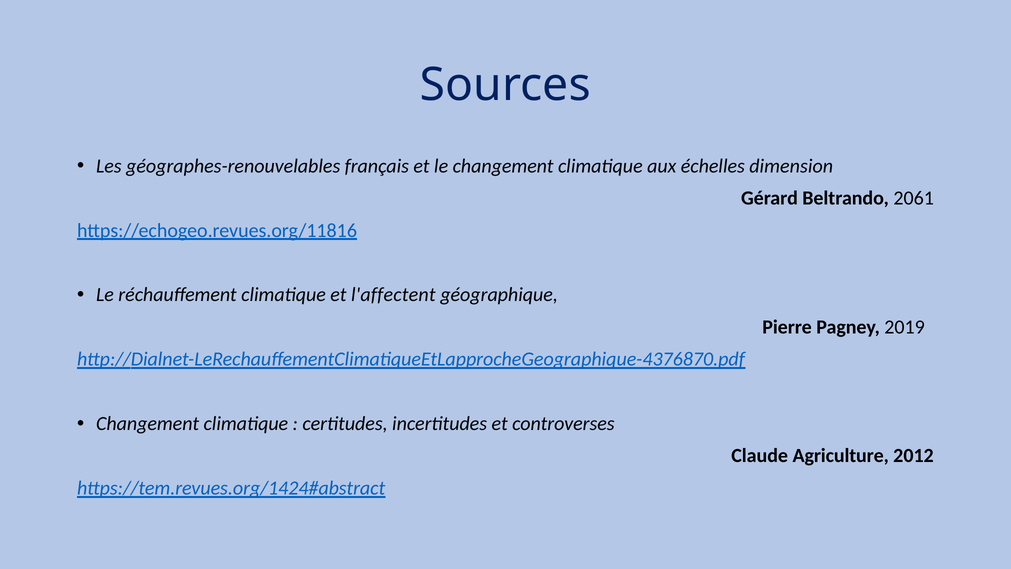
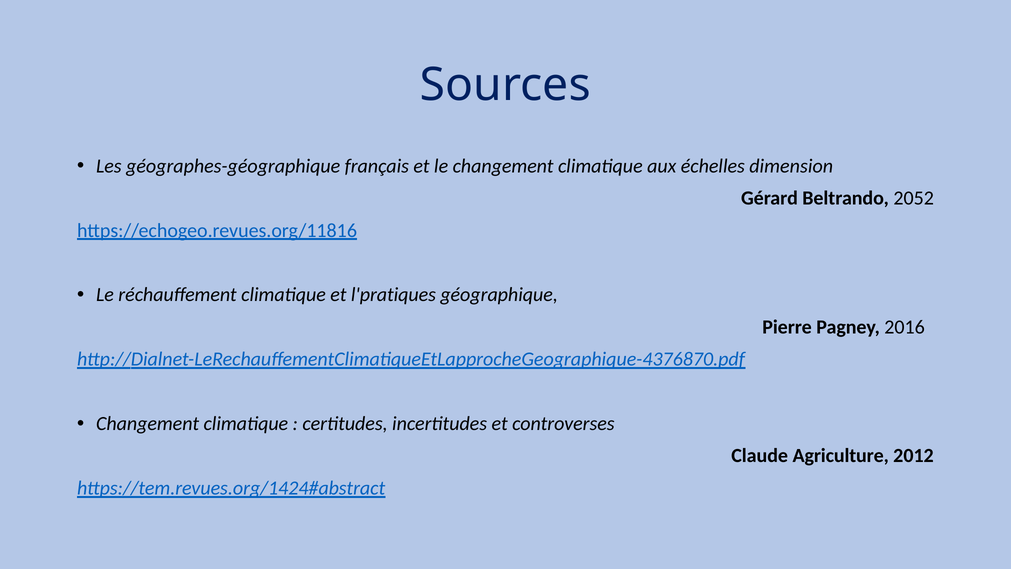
géographes-renouvelables: géographes-renouvelables -> géographes-géographique
2061: 2061 -> 2052
l'affectent: l'affectent -> l'pratiques
2019: 2019 -> 2016
